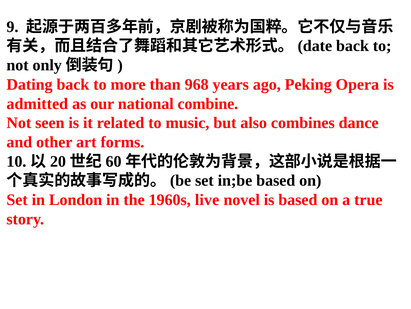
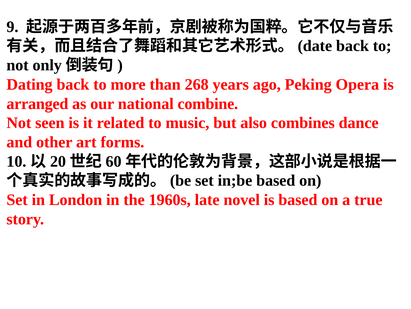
968: 968 -> 268
admitted: admitted -> arranged
live: live -> late
